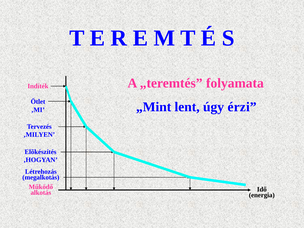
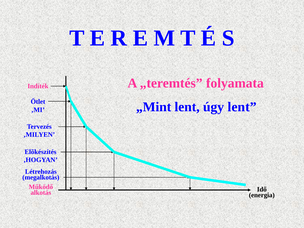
úgy érzi: érzi -> lent
